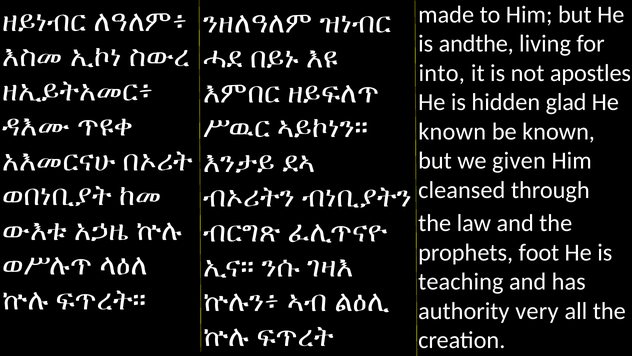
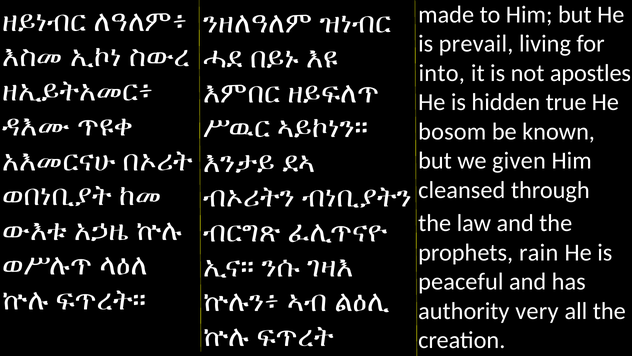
andthe: andthe -> prevail
glad: glad -> true
known at (452, 131): known -> bosom
foot: foot -> rain
teaching: teaching -> peaceful
